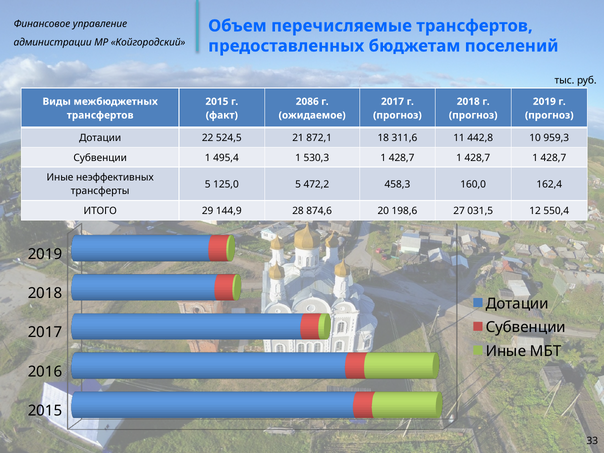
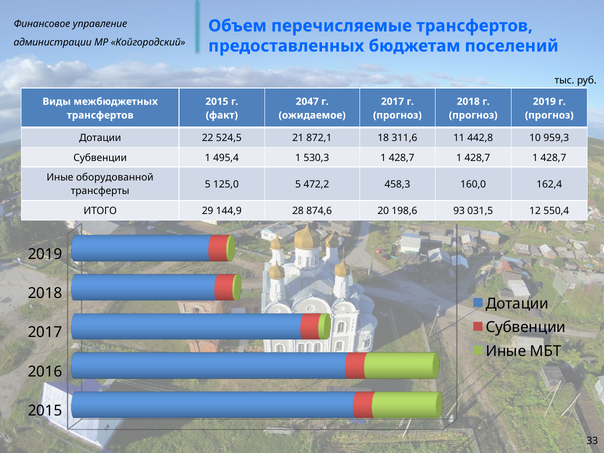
2086: 2086 -> 2047
неэффективных: неэффективных -> оборудованной
27: 27 -> 93
